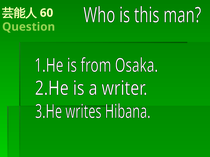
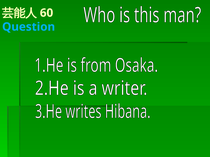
Question colour: light green -> light blue
